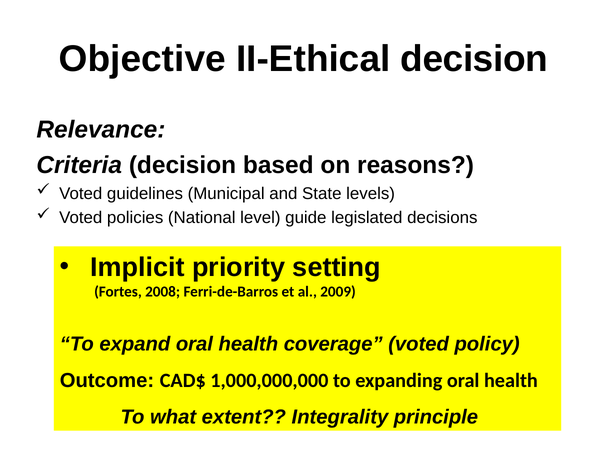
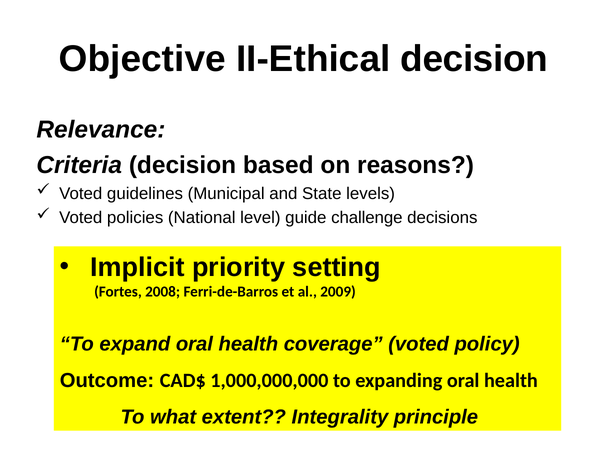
legislated: legislated -> challenge
